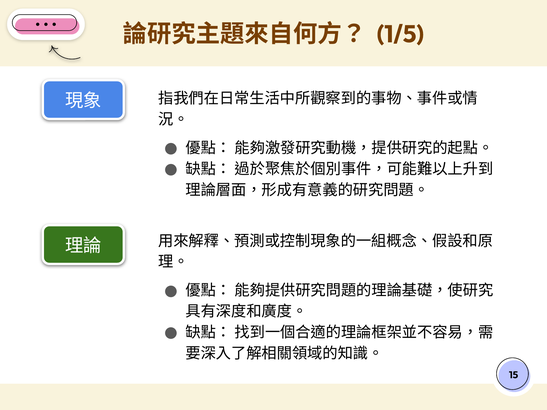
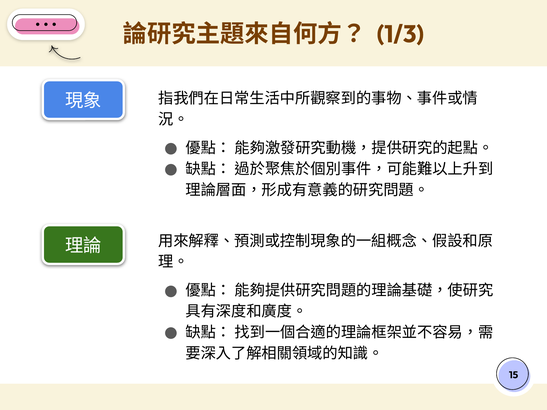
1/5: 1/5 -> 1/3
